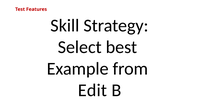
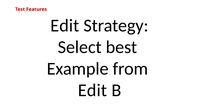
Skill at (65, 26): Skill -> Edit
